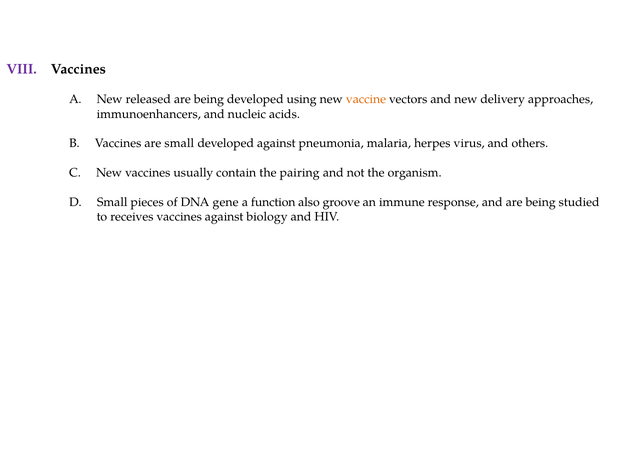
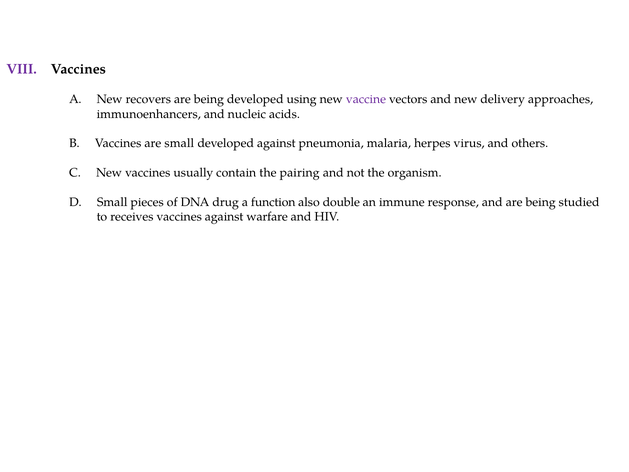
released: released -> recovers
vaccine colour: orange -> purple
gene: gene -> drug
groove: groove -> double
biology: biology -> warfare
